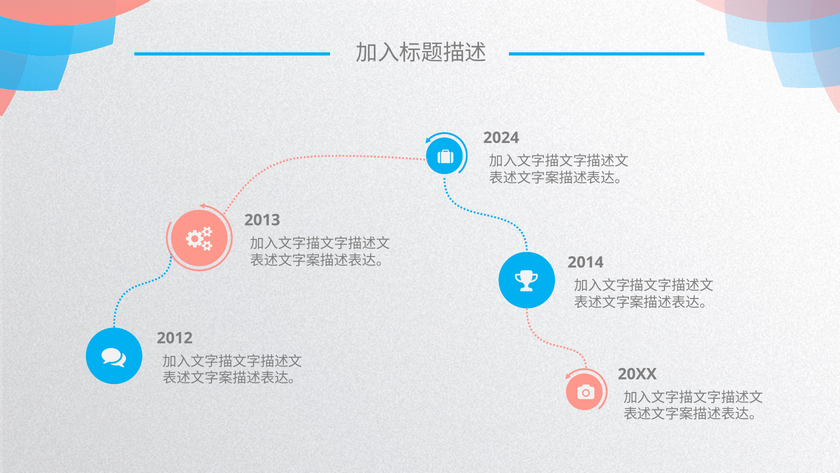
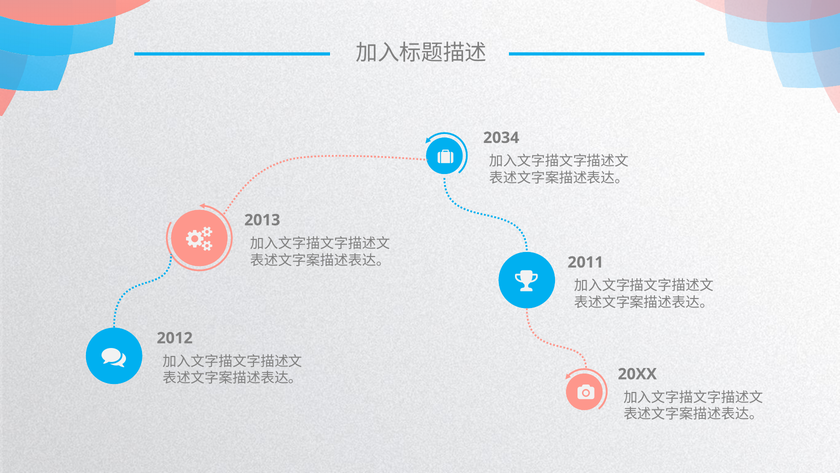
2024: 2024 -> 2034
2014: 2014 -> 2011
